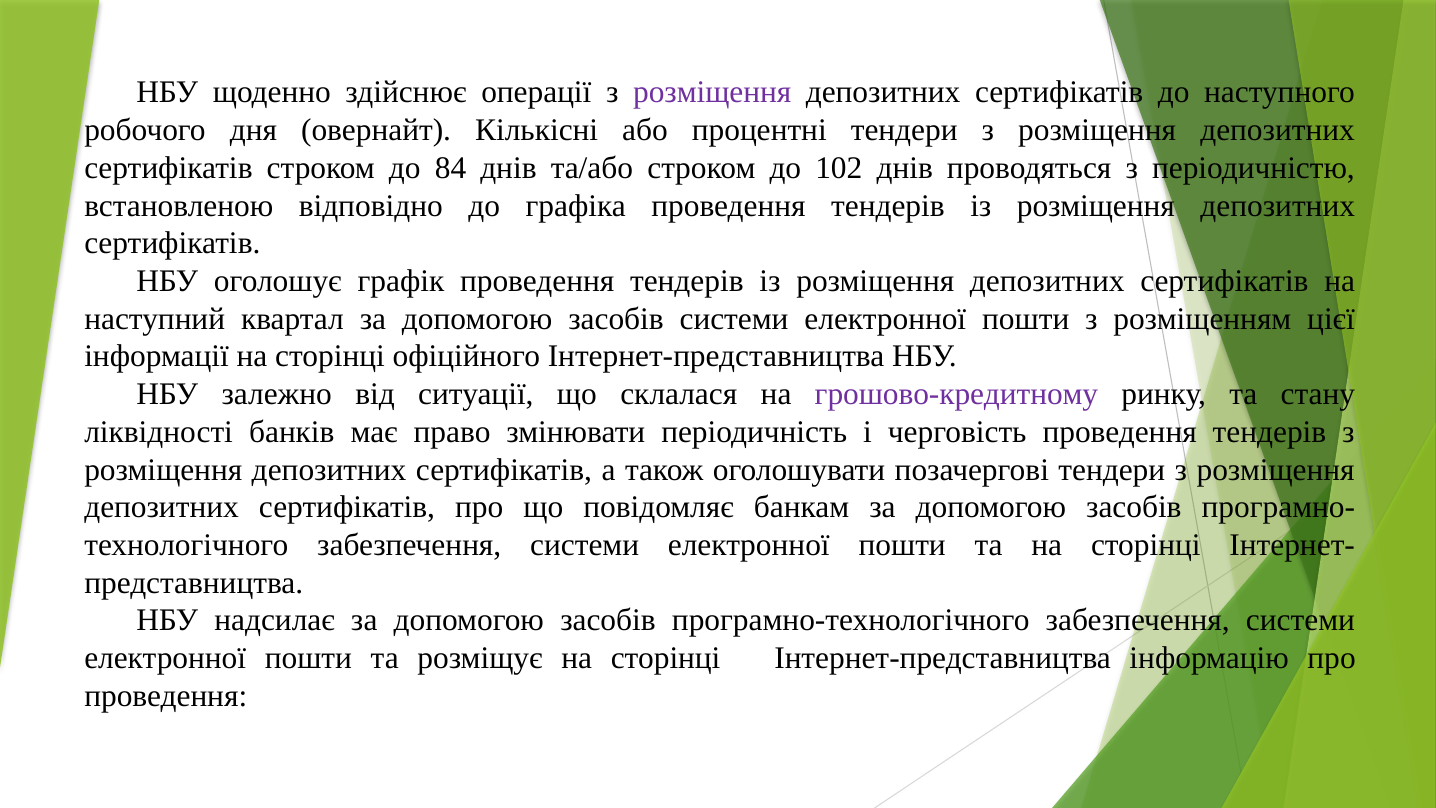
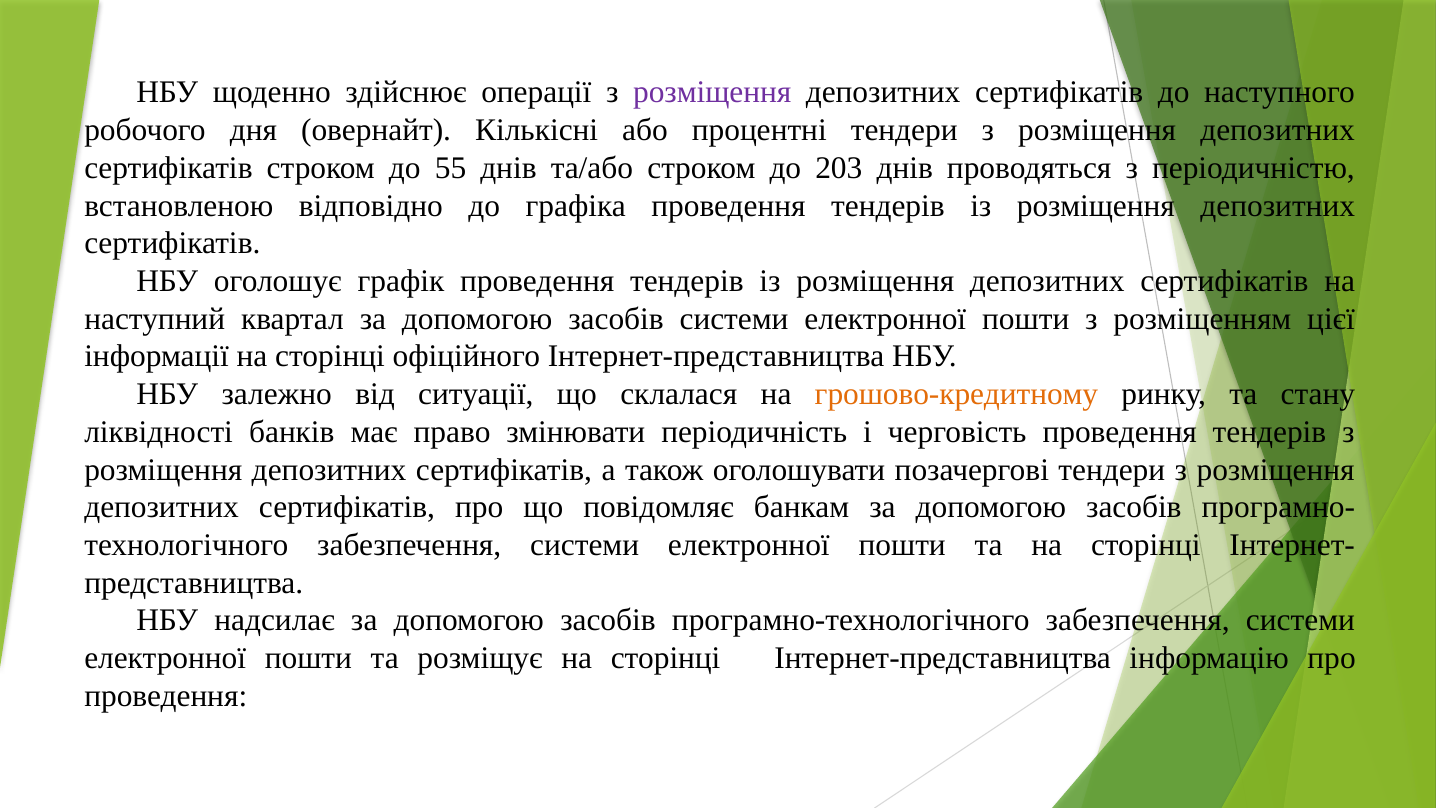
84: 84 -> 55
102: 102 -> 203
грошово-кредитному colour: purple -> orange
